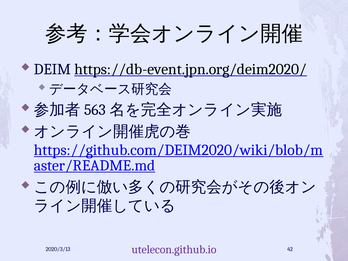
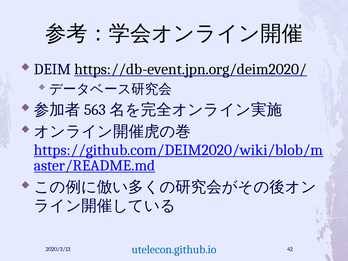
utelecon.github.io colour: purple -> blue
